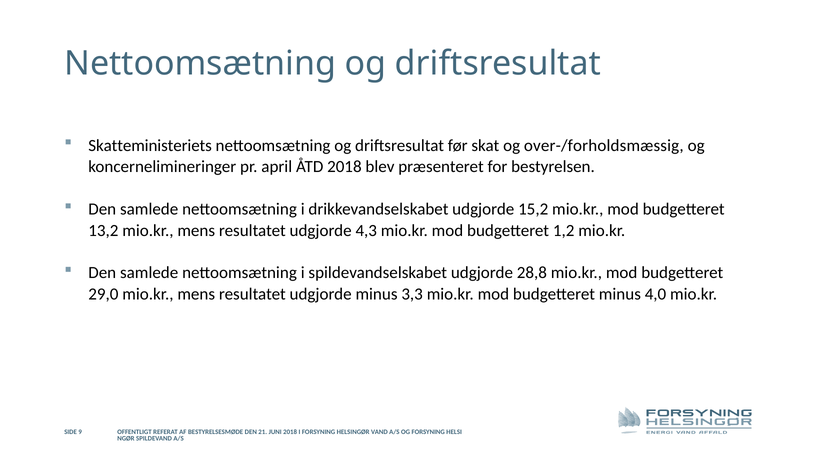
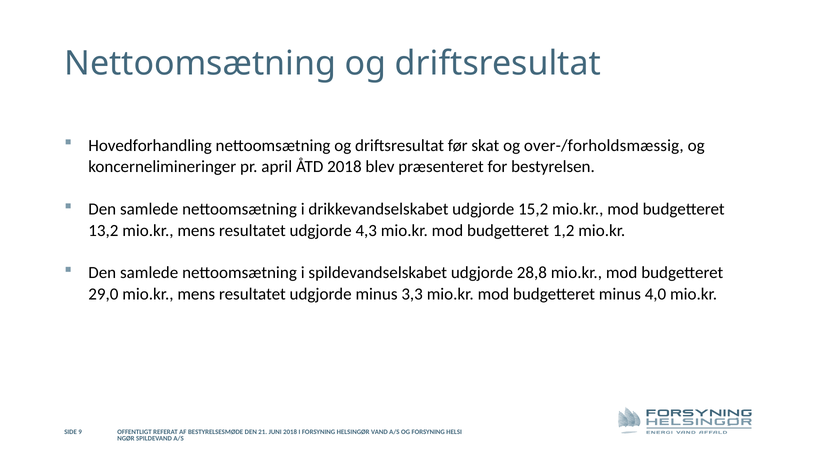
Skatteministeriets: Skatteministeriets -> Hovedforhandling
